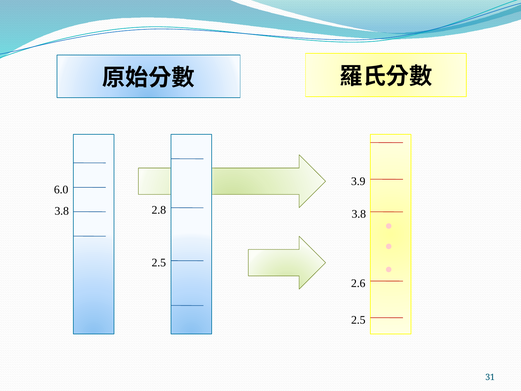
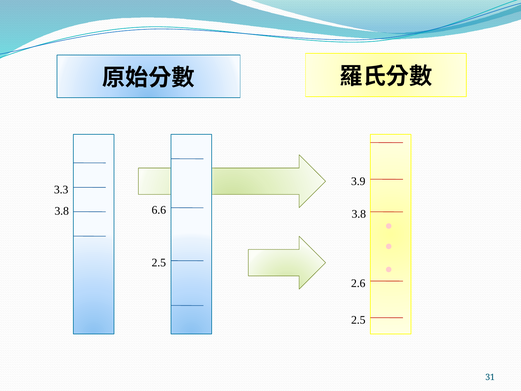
6.0: 6.0 -> 3.3
2.8: 2.8 -> 6.6
